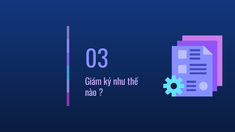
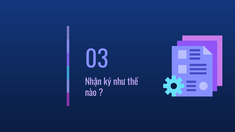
Giám: Giám -> Nhận
